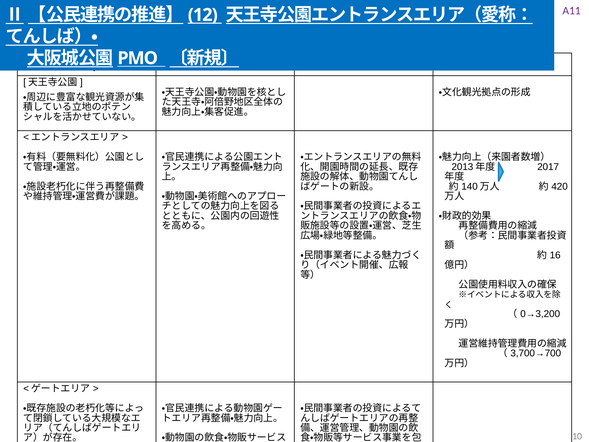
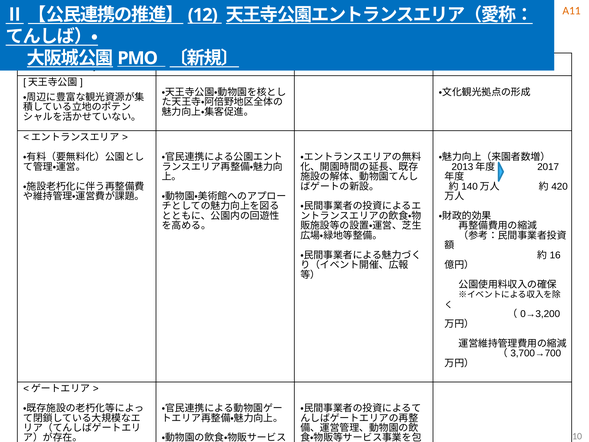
A11 colour: purple -> orange
